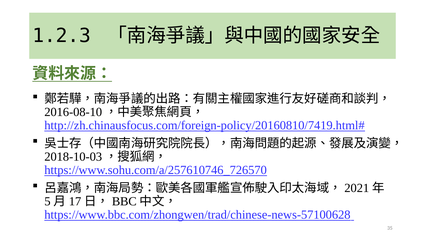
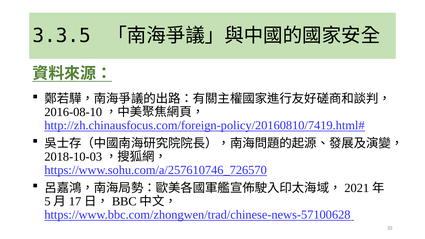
1.2.3: 1.2.3 -> 3.3.5
